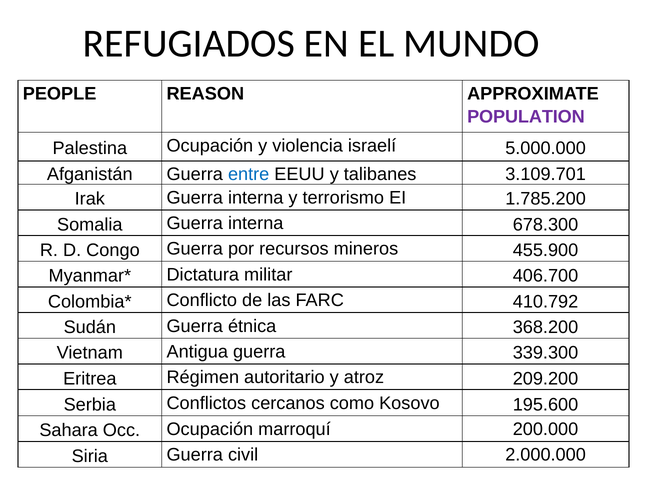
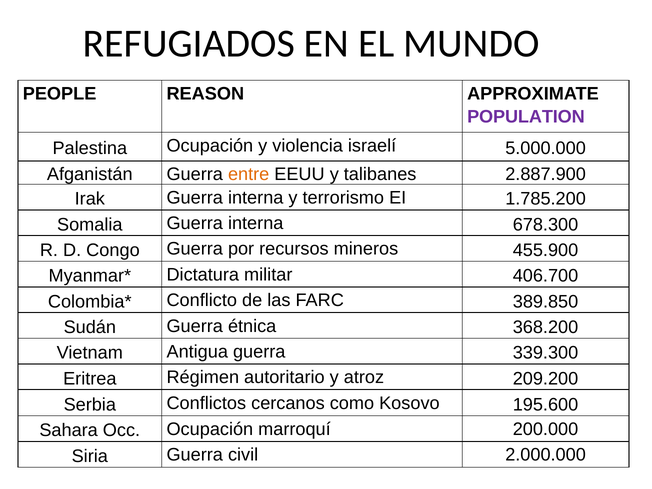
entre colour: blue -> orange
3.109.701: 3.109.701 -> 2.887.900
410.792: 410.792 -> 389.850
